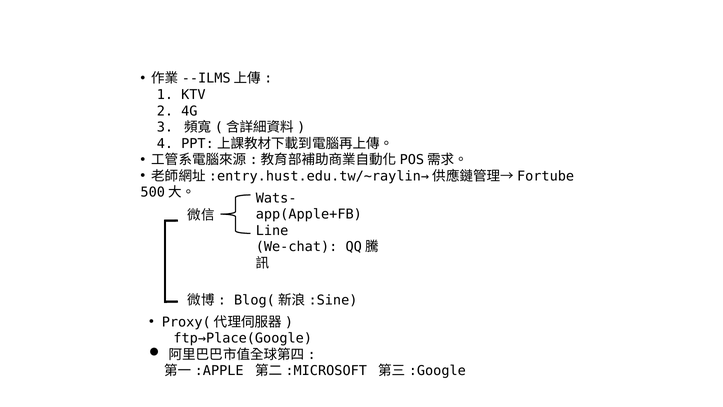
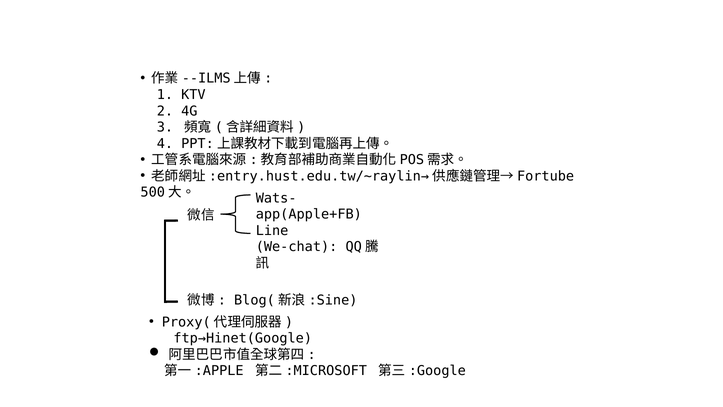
ftp→Place(Google: ftp→Place(Google -> ftp→Hinet(Google
